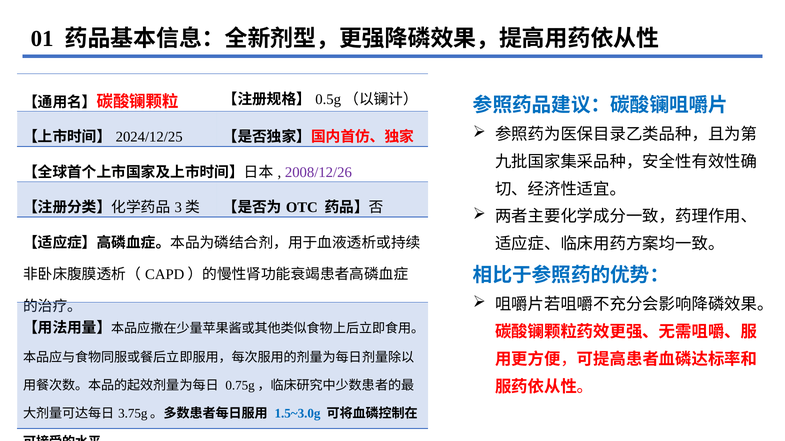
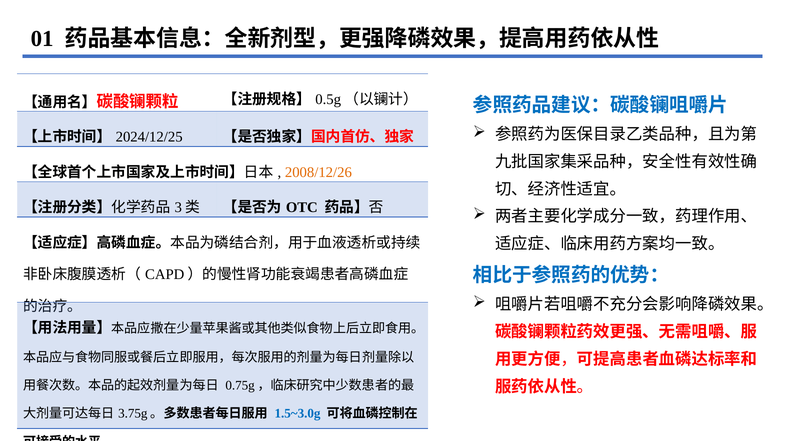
2008/12/26 colour: purple -> orange
